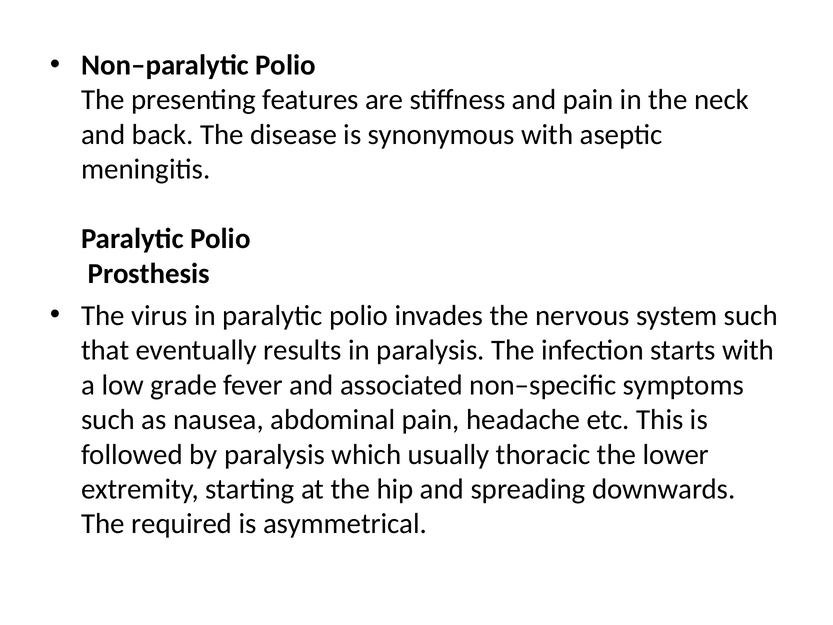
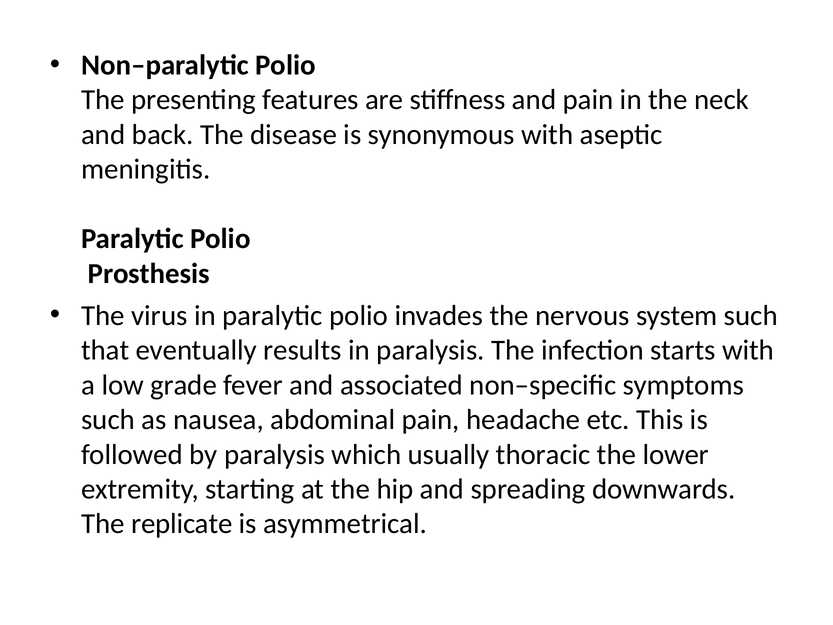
required: required -> replicate
